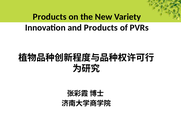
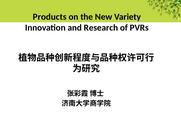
and Products: Products -> Research
